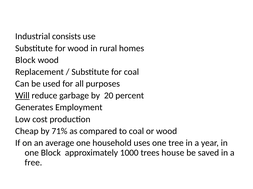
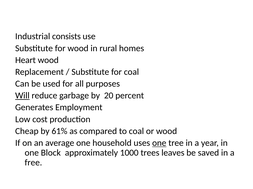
Block at (25, 60): Block -> Heart
71%: 71% -> 61%
one at (159, 143) underline: none -> present
house: house -> leaves
